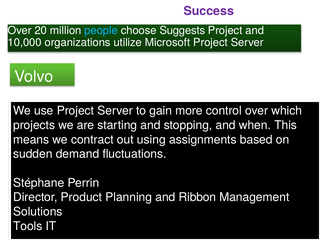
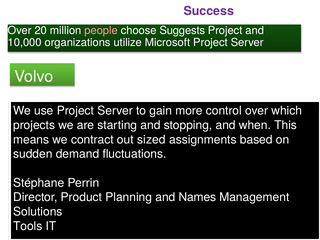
people colour: light blue -> pink
using: using -> sized
Ribbon: Ribbon -> Names
